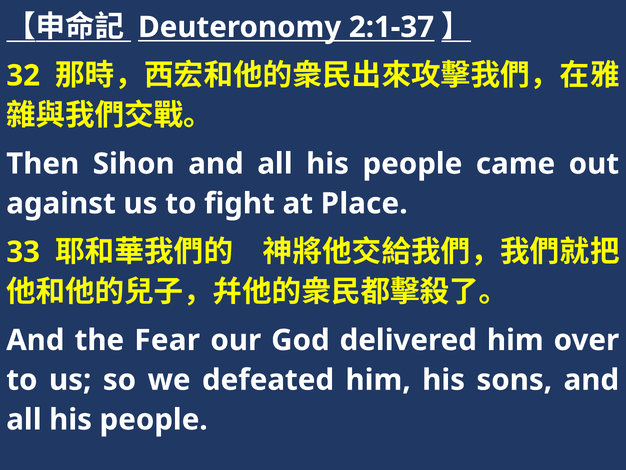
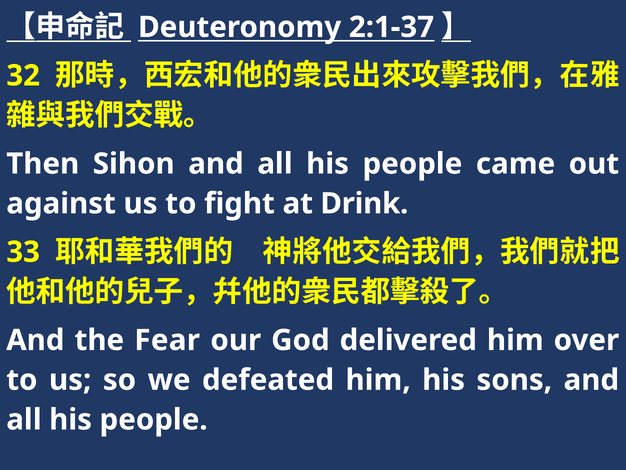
Place: Place -> Drink
